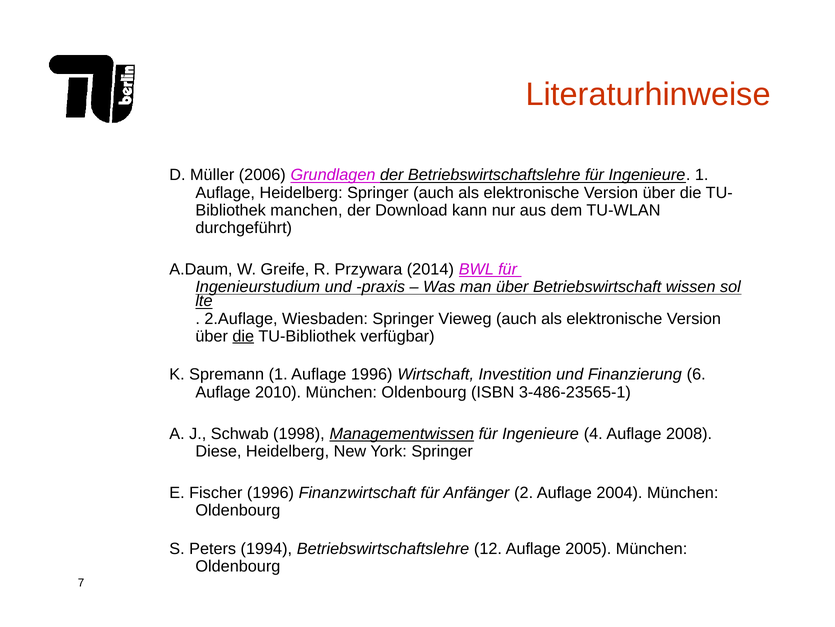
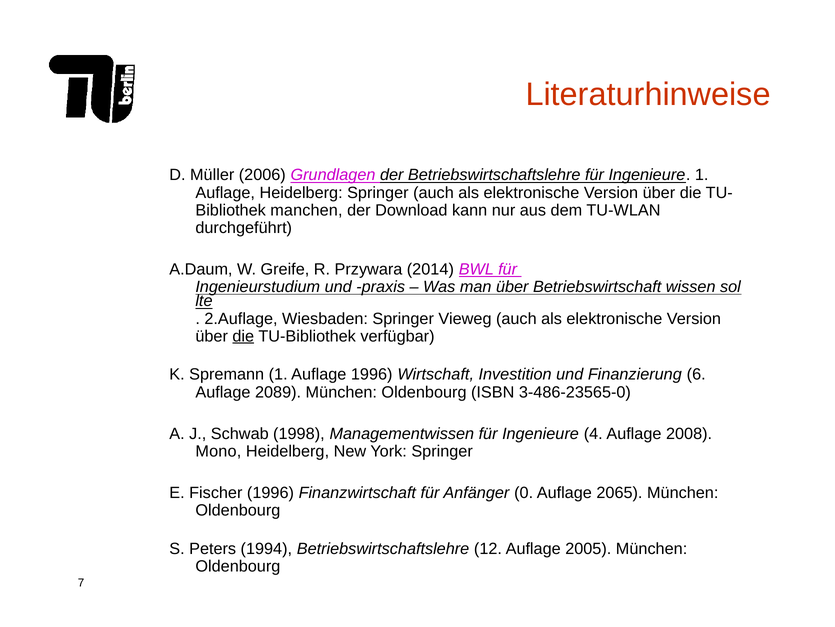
2010: 2010 -> 2089
3-486-23565-1: 3-486-23565-1 -> 3-486-23565-0
Managementwissen underline: present -> none
Diese: Diese -> Mono
2: 2 -> 0
2004: 2004 -> 2065
